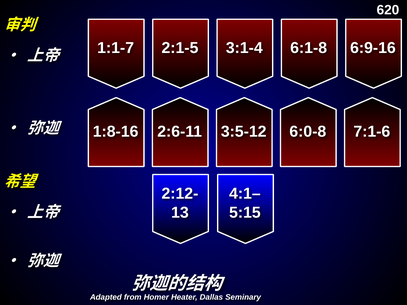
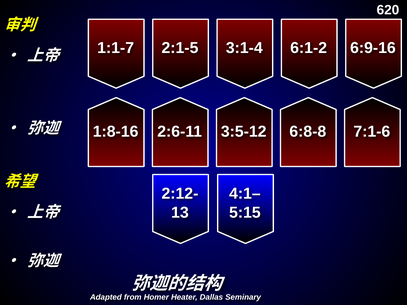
6:1-8: 6:1-8 -> 6:1-2
6:0-8: 6:0-8 -> 6:8-8
